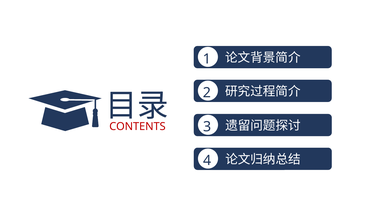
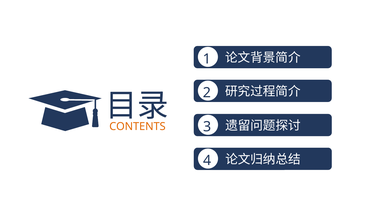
CONTENTS colour: red -> orange
